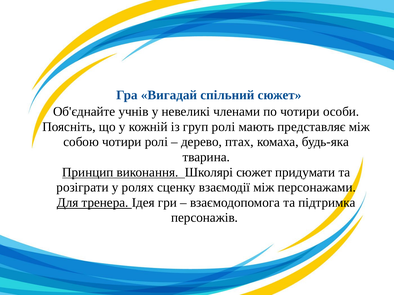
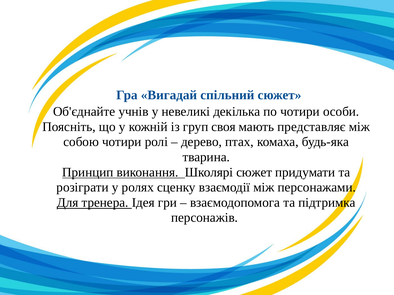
членами: членами -> декілька
груп ролі: ролі -> своя
